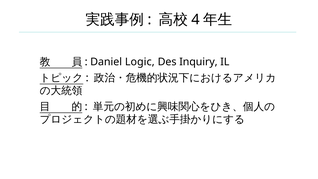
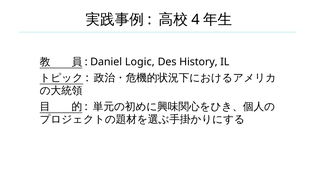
Inquiry: Inquiry -> History
